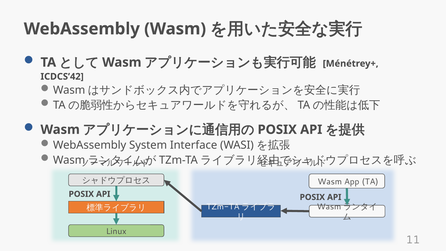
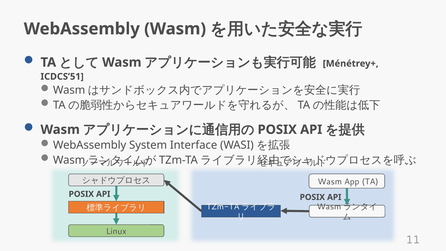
ICDCS’42: ICDCS’42 -> ICDCS’51
